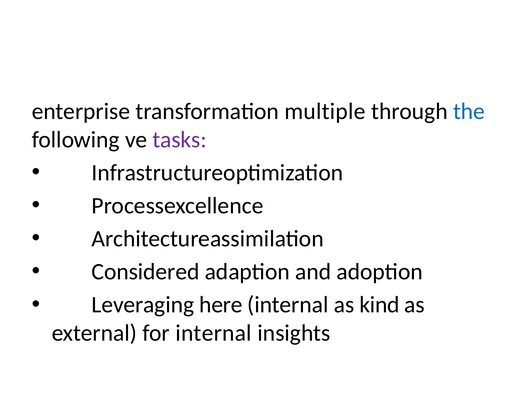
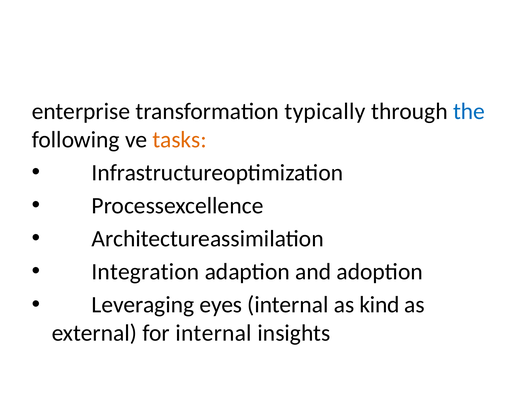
multiple: multiple -> typically
tasks colour: purple -> orange
Considered: Considered -> Integration
here: here -> eyes
